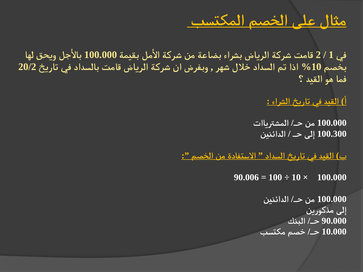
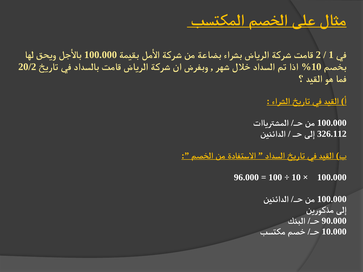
100.300: 100.300 -> 326.112
90.006: 90.006 -> 96.000
